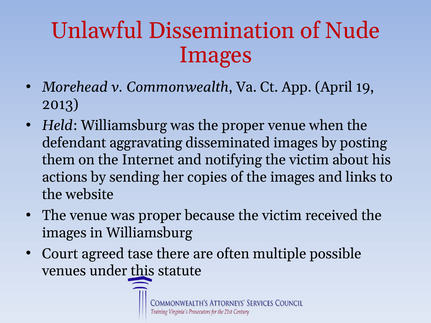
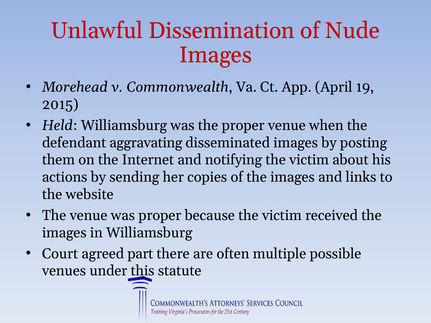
2013: 2013 -> 2015
tase: tase -> part
